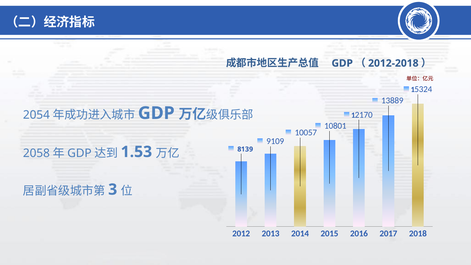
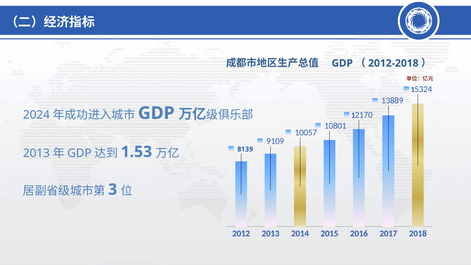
2054: 2054 -> 2024
2058 at (36, 153): 2058 -> 2013
